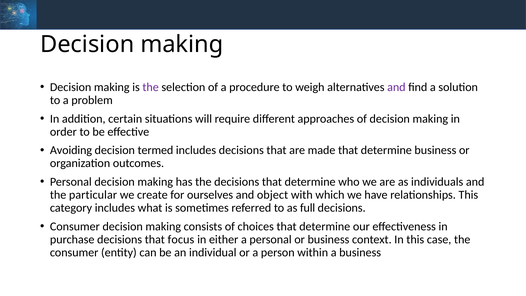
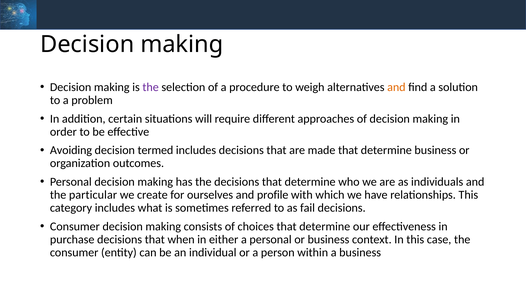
and at (396, 87) colour: purple -> orange
object: object -> profile
full: full -> fail
focus: focus -> when
